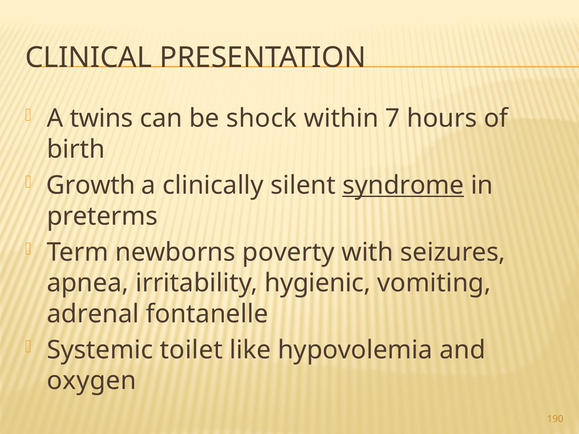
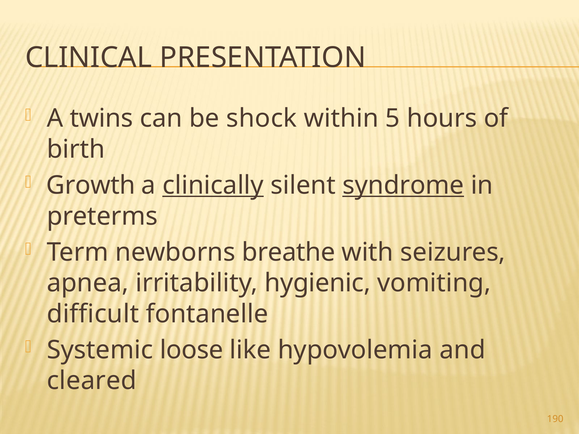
7: 7 -> 5
clinically underline: none -> present
poverty: poverty -> breathe
adrenal: adrenal -> difficult
toilet: toilet -> loose
oxygen: oxygen -> cleared
